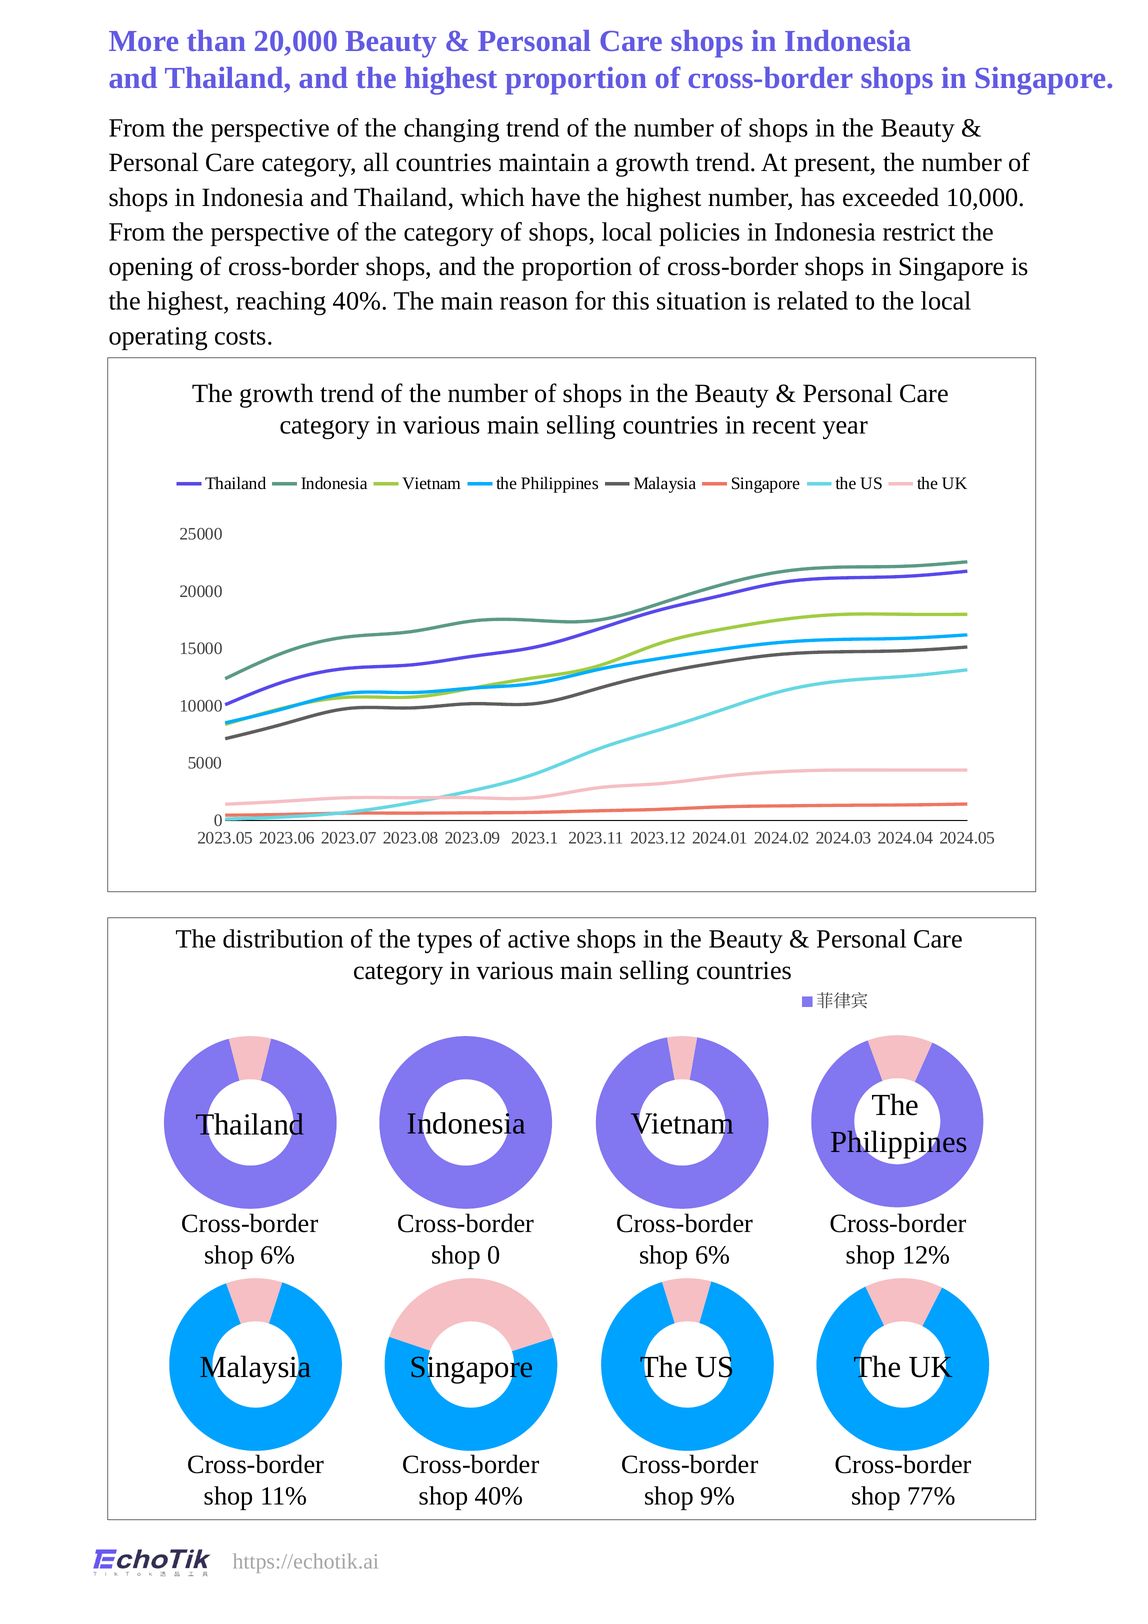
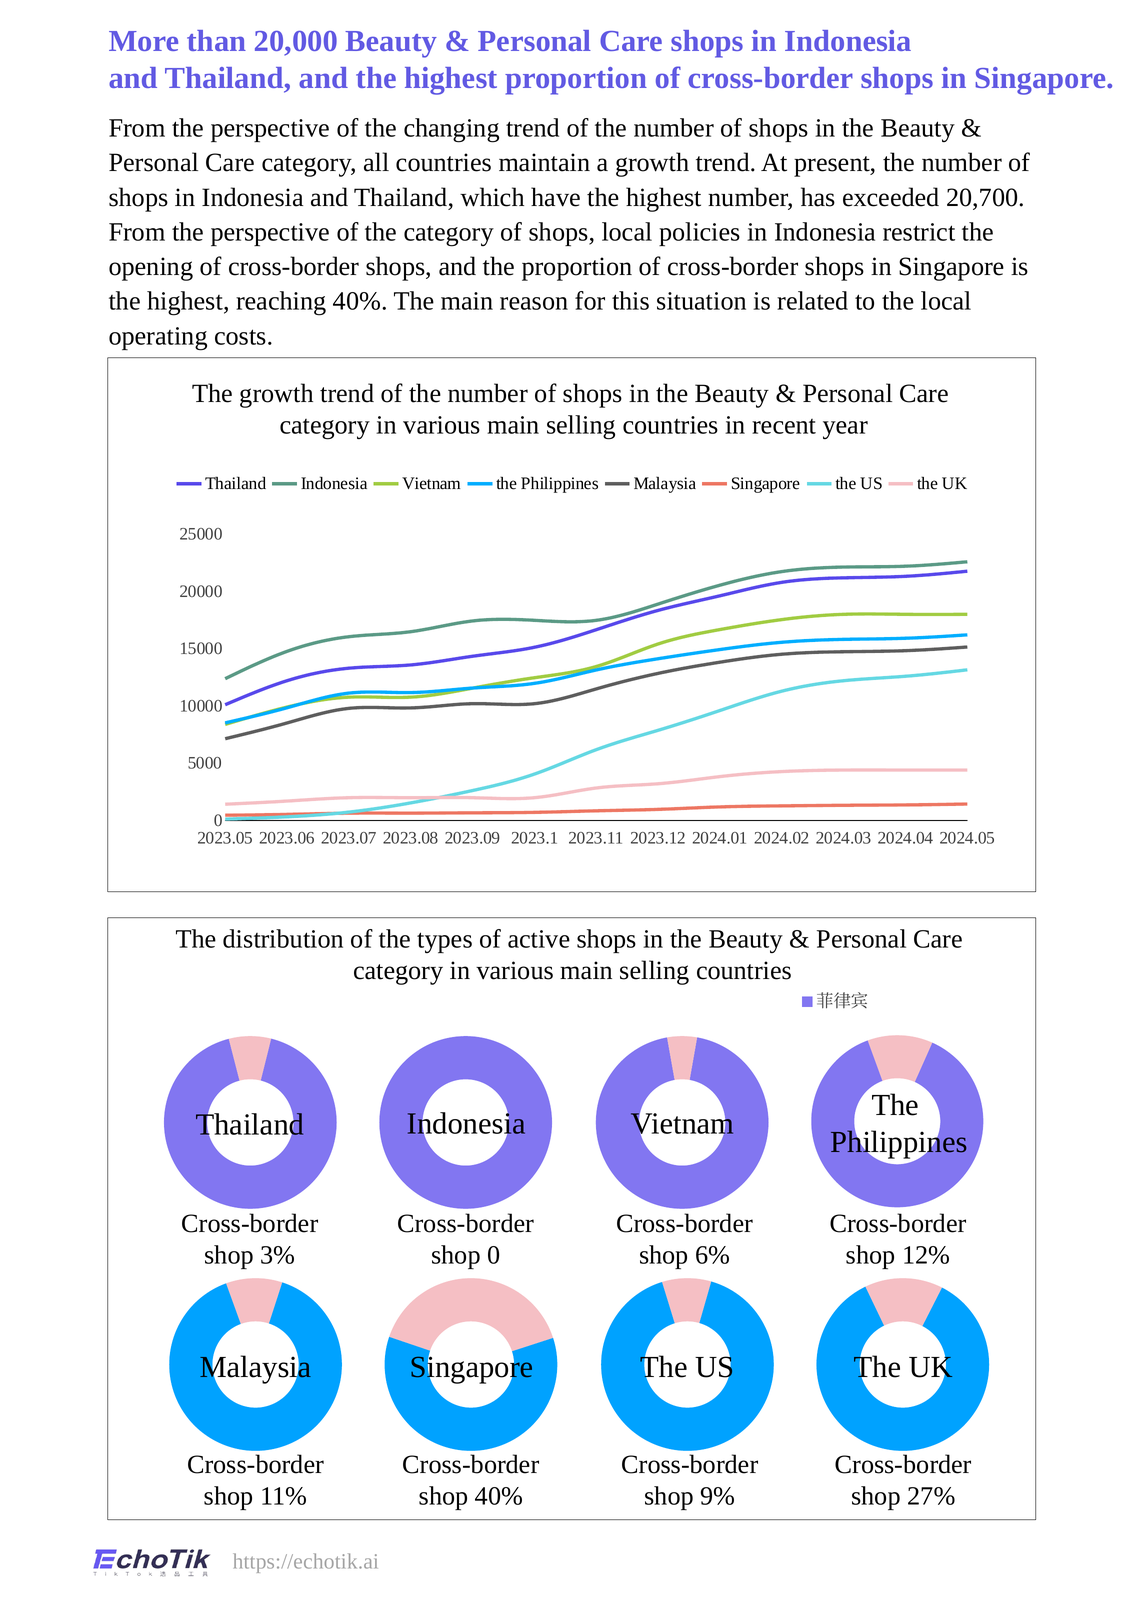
10,000: 10,000 -> 20,700
6% at (278, 1255): 6% -> 3%
77%: 77% -> 27%
